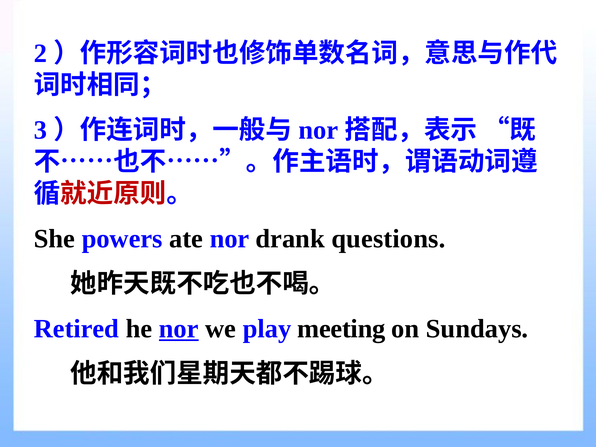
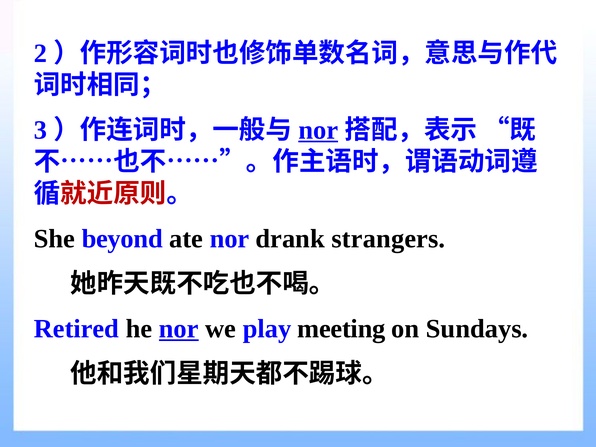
nor at (318, 130) underline: none -> present
powers: powers -> beyond
questions: questions -> strangers
